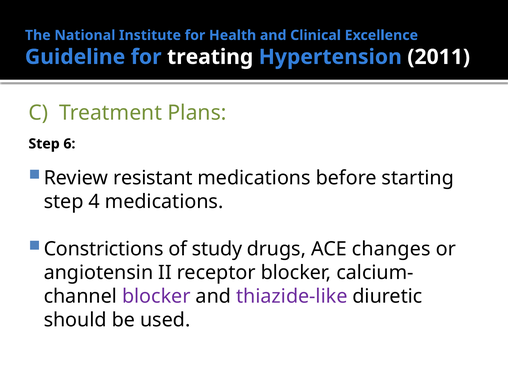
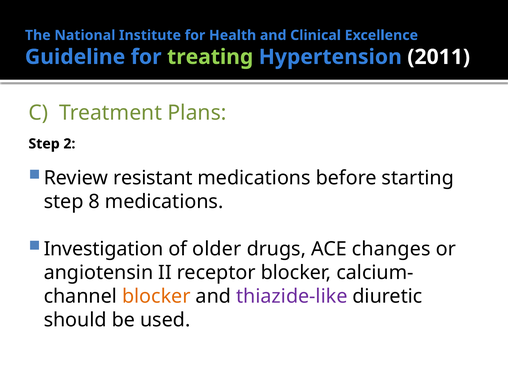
treating colour: white -> light green
6: 6 -> 2
4: 4 -> 8
Constrictions: Constrictions -> Investigation
study: study -> older
blocker at (156, 296) colour: purple -> orange
